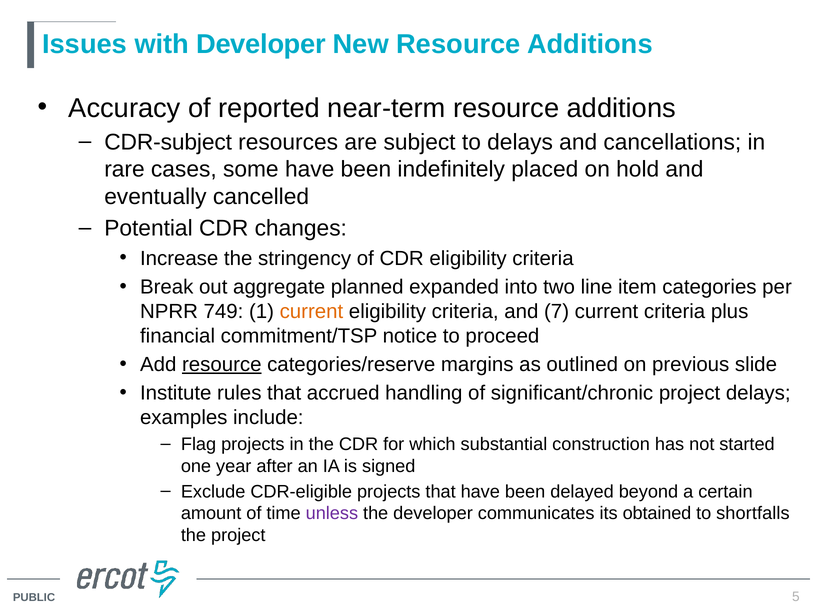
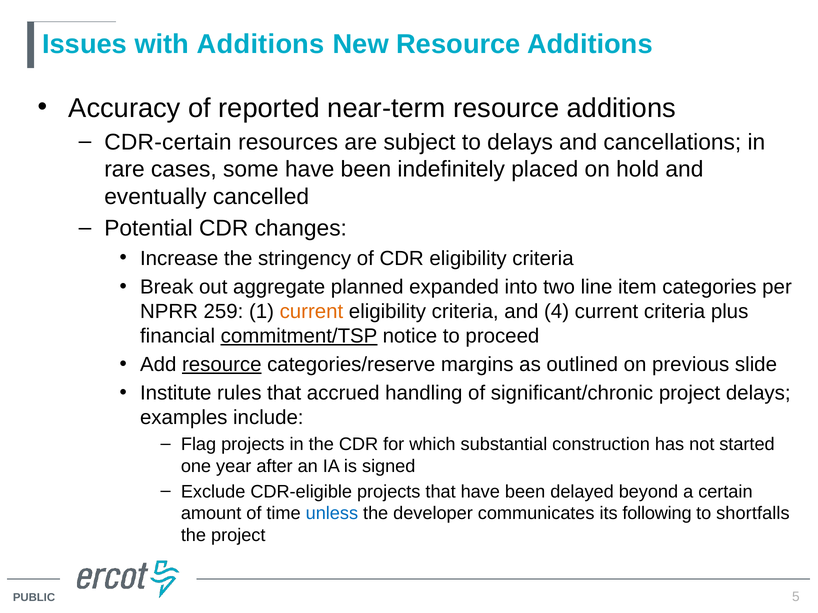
with Developer: Developer -> Additions
CDR-subject: CDR-subject -> CDR-certain
749: 749 -> 259
7: 7 -> 4
commitment/TSP underline: none -> present
unless colour: purple -> blue
obtained: obtained -> following
